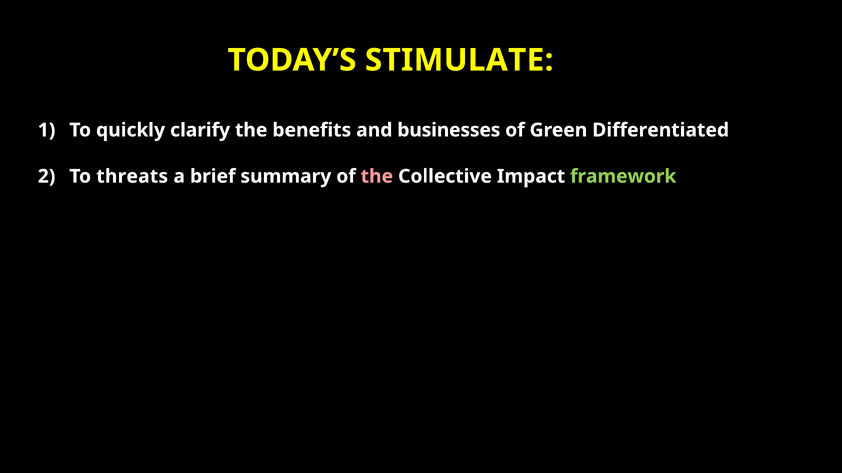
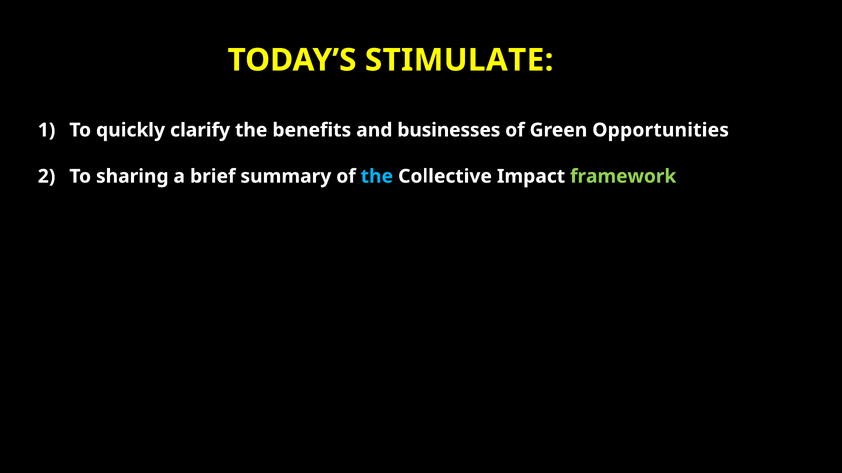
Differentiated: Differentiated -> Opportunities
threats: threats -> sharing
the at (377, 177) colour: pink -> light blue
